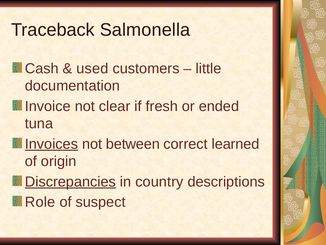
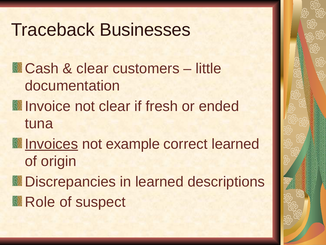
Salmonella: Salmonella -> Businesses
used at (92, 68): used -> clear
between: between -> example
Discrepancies underline: present -> none
in country: country -> learned
